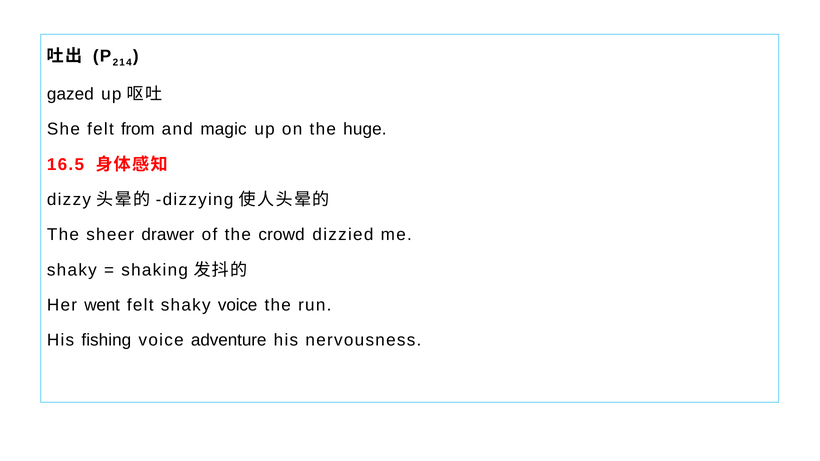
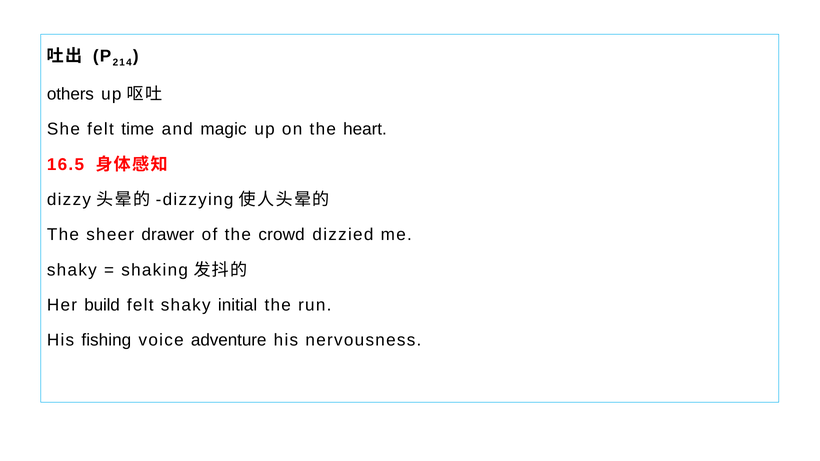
gazed: gazed -> others
from: from -> time
huge: huge -> heart
went: went -> build
shaky voice: voice -> initial
